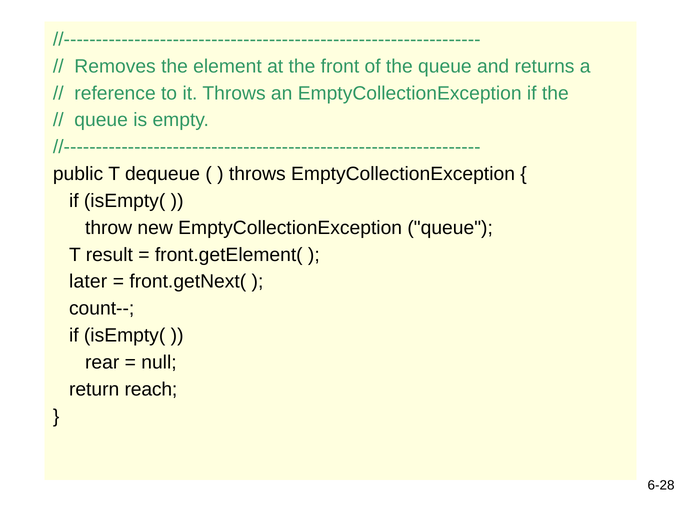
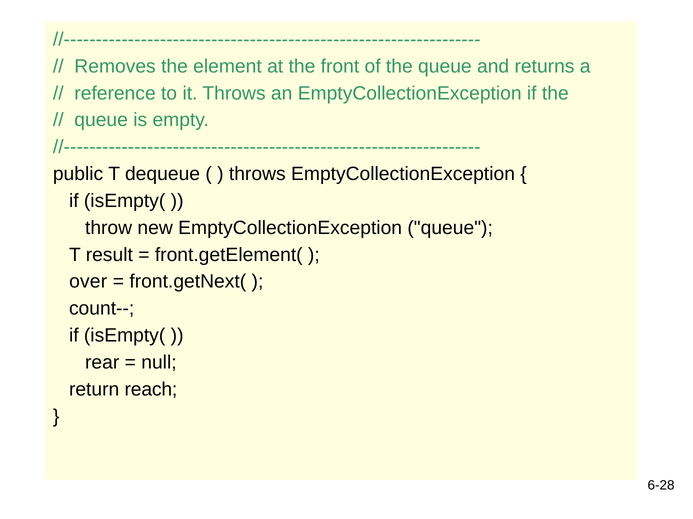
later: later -> over
